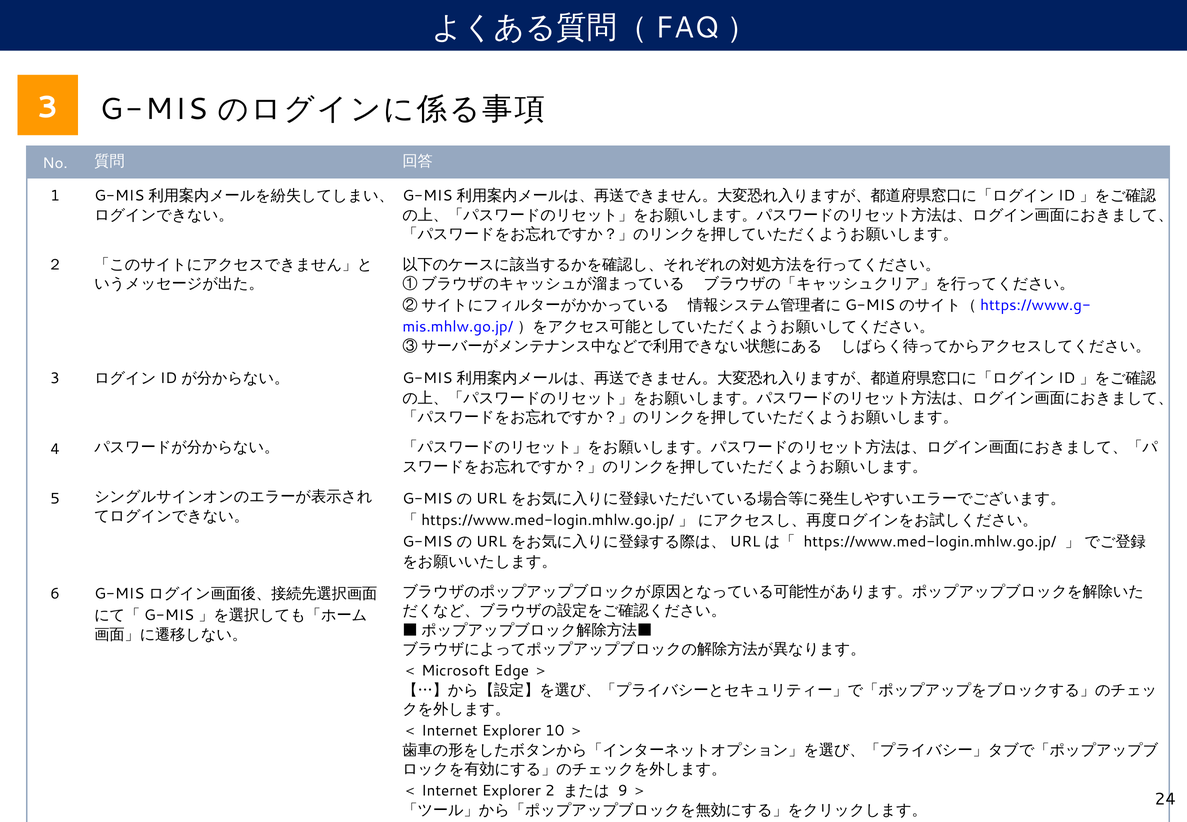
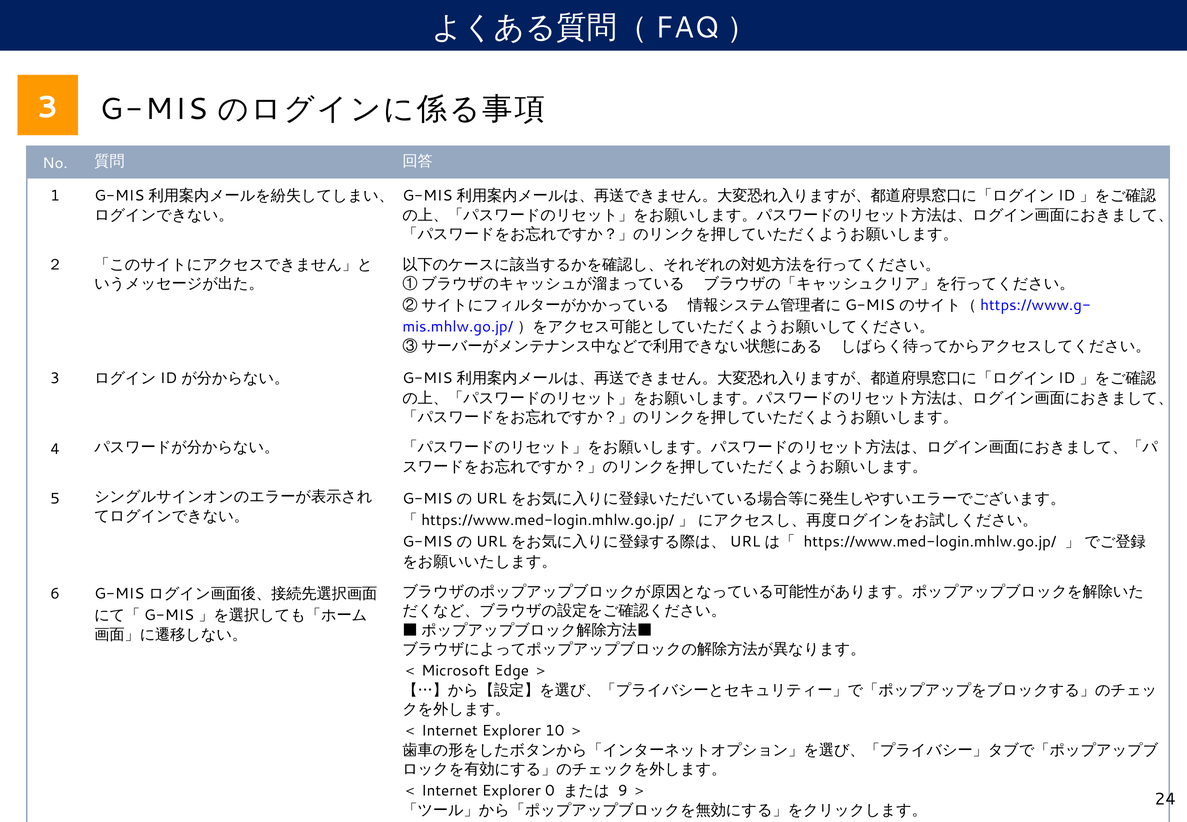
2: 2 -> 0
